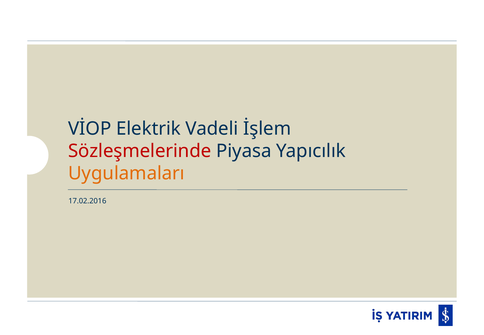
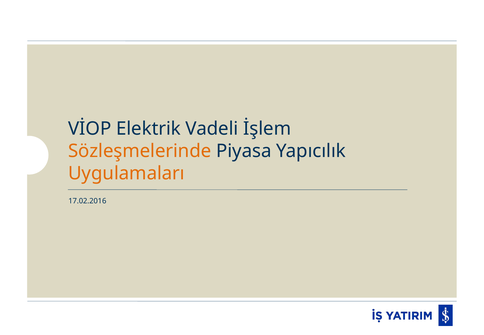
Sözleşmelerinde colour: red -> orange
